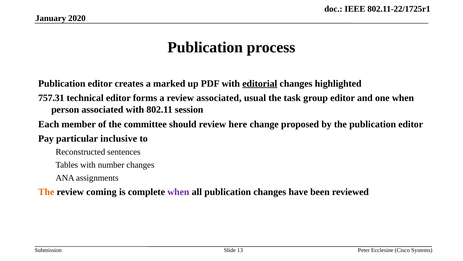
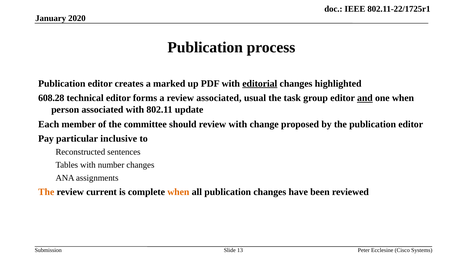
757.31: 757.31 -> 608.28
and underline: none -> present
session: session -> update
review here: here -> with
coming: coming -> current
when at (178, 191) colour: purple -> orange
